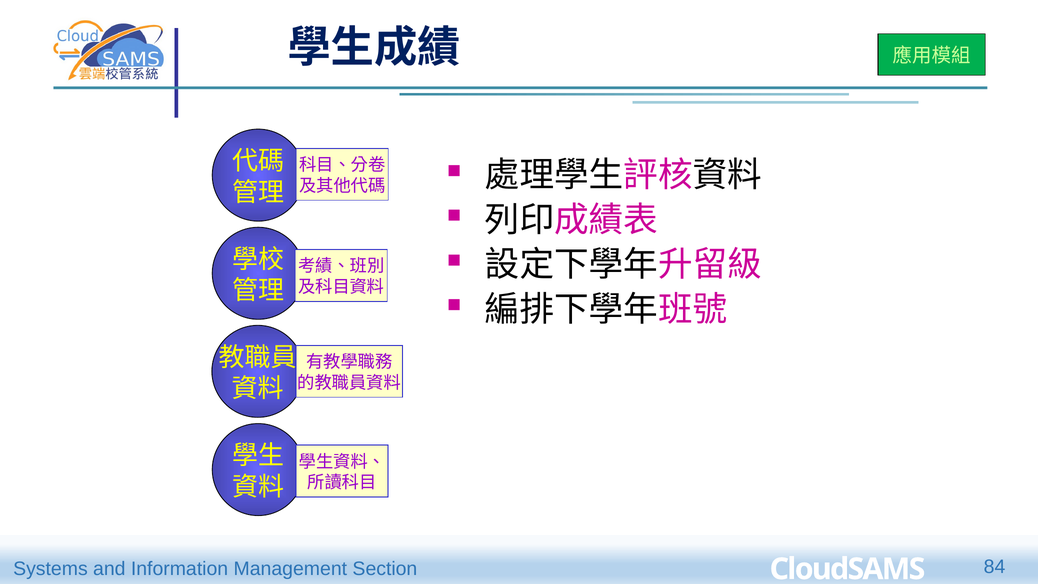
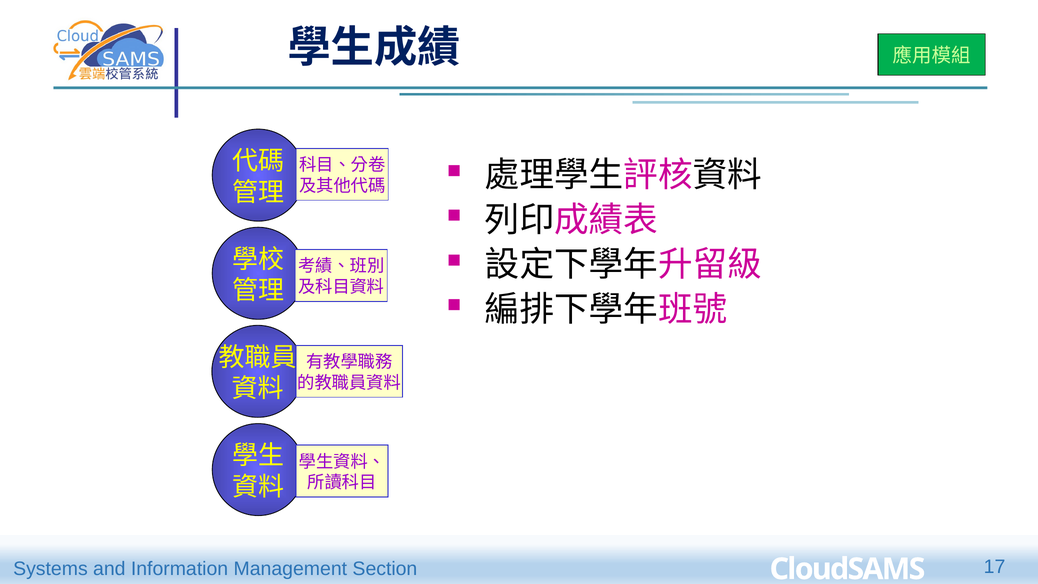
84: 84 -> 17
